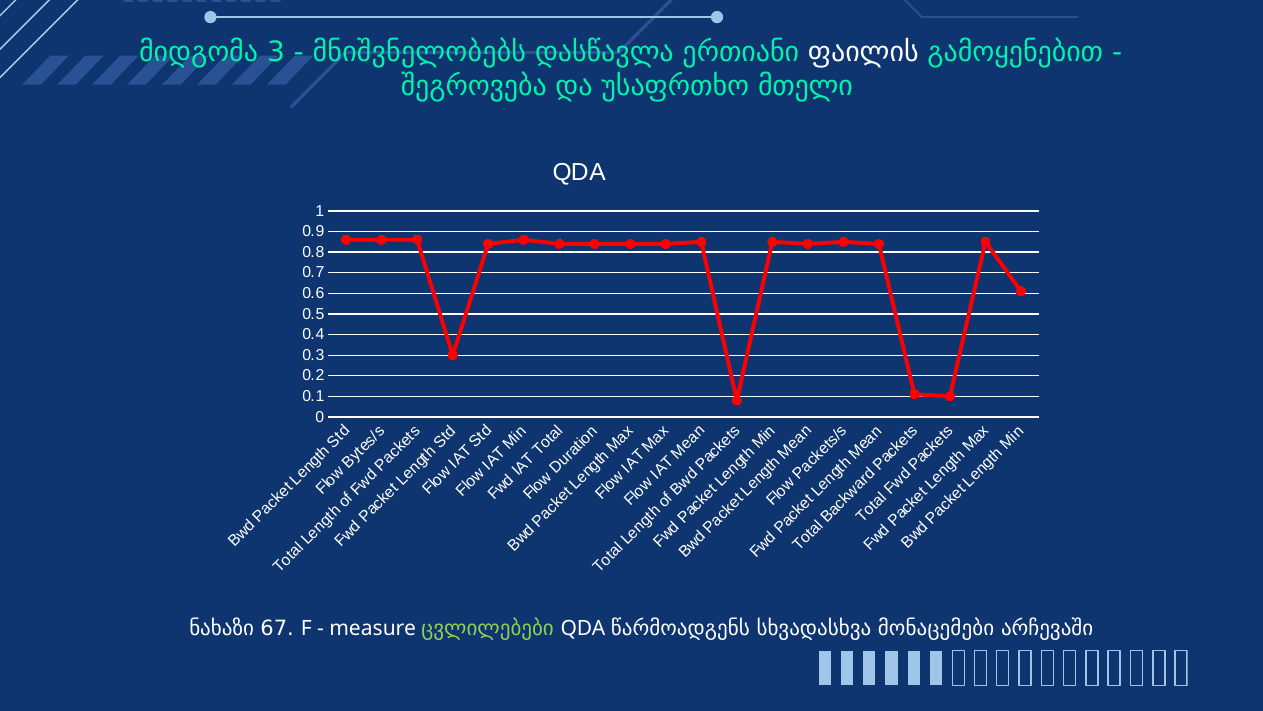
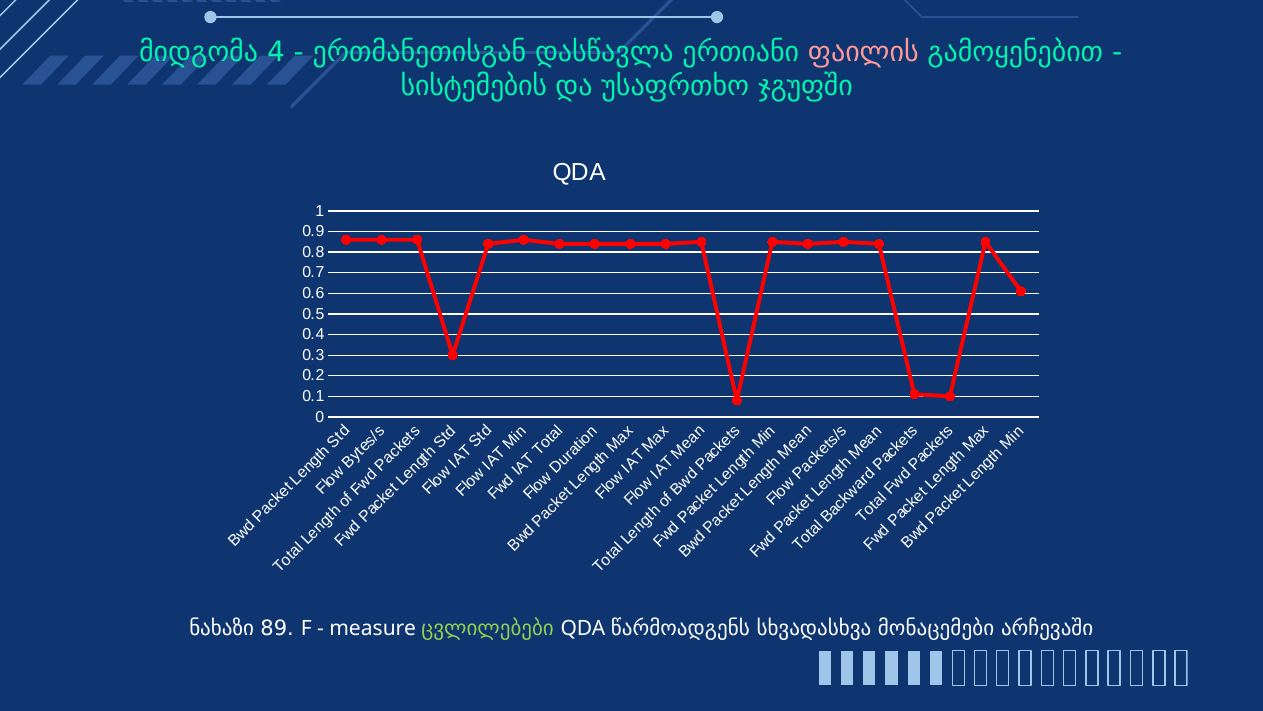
3: 3 -> 4
მნიშვნელობებს: მნიშვნელობებს -> ერთმანეთისგან
ფაილის colour: white -> pink
შეგროვება: შეგროვება -> სისტემების
მთელი: მთელი -> ჯგუფში
67: 67 -> 89
